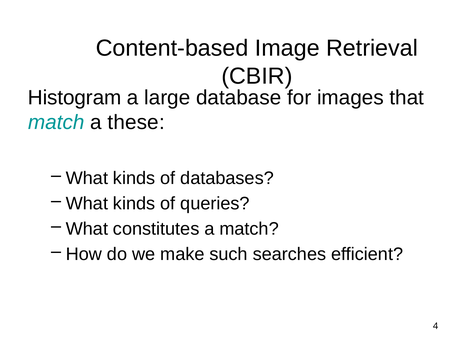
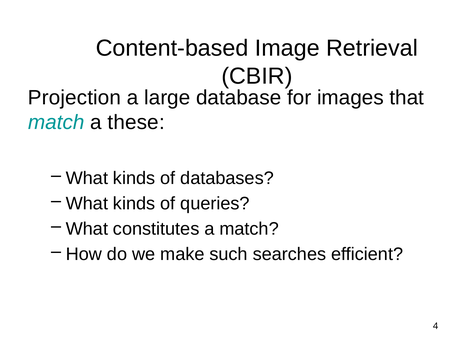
Histogram: Histogram -> Projection
